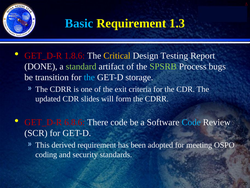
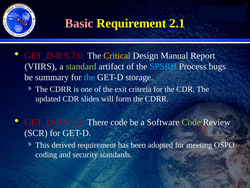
Basic colour: light blue -> pink
1.3: 1.3 -> 2.1
1.8.6: 1.8.6 -> 9.7.0
Testing: Testing -> Manual
DONE: DONE -> VIIRS
SPSRB colour: light green -> light blue
transition: transition -> summary
6.8.6: 6.8.6 -> 0.1.2
Code at (191, 122) colour: light blue -> light green
